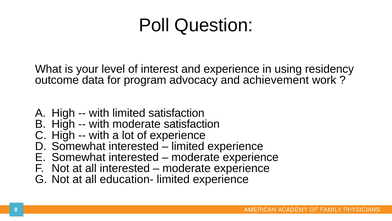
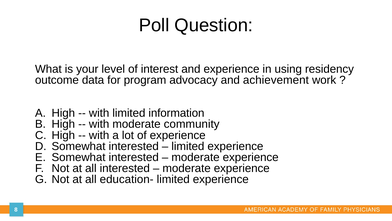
limited satisfaction: satisfaction -> information
moderate satisfaction: satisfaction -> community
